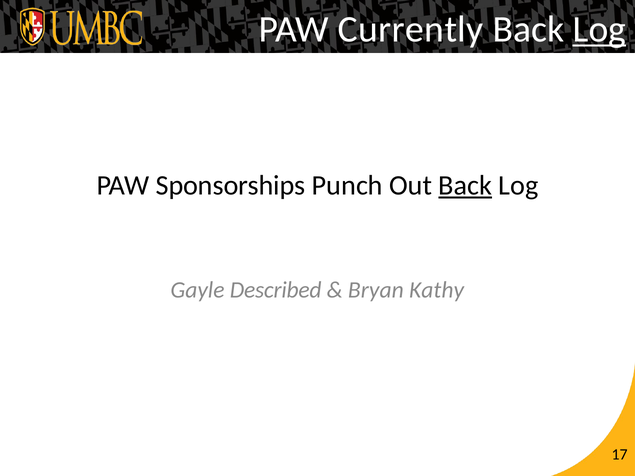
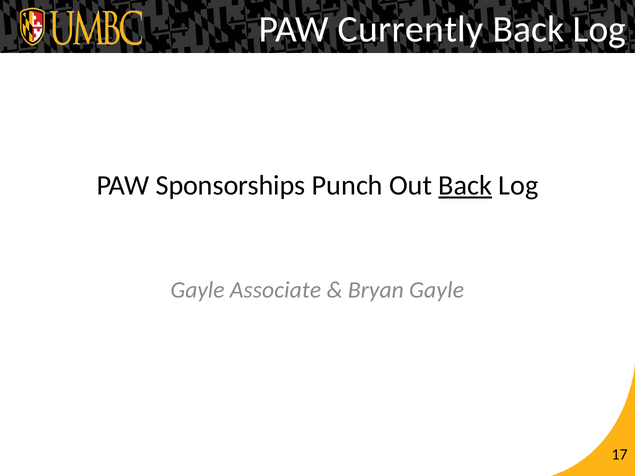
Log at (599, 29) underline: present -> none
Described: Described -> Associate
Bryan Kathy: Kathy -> Gayle
